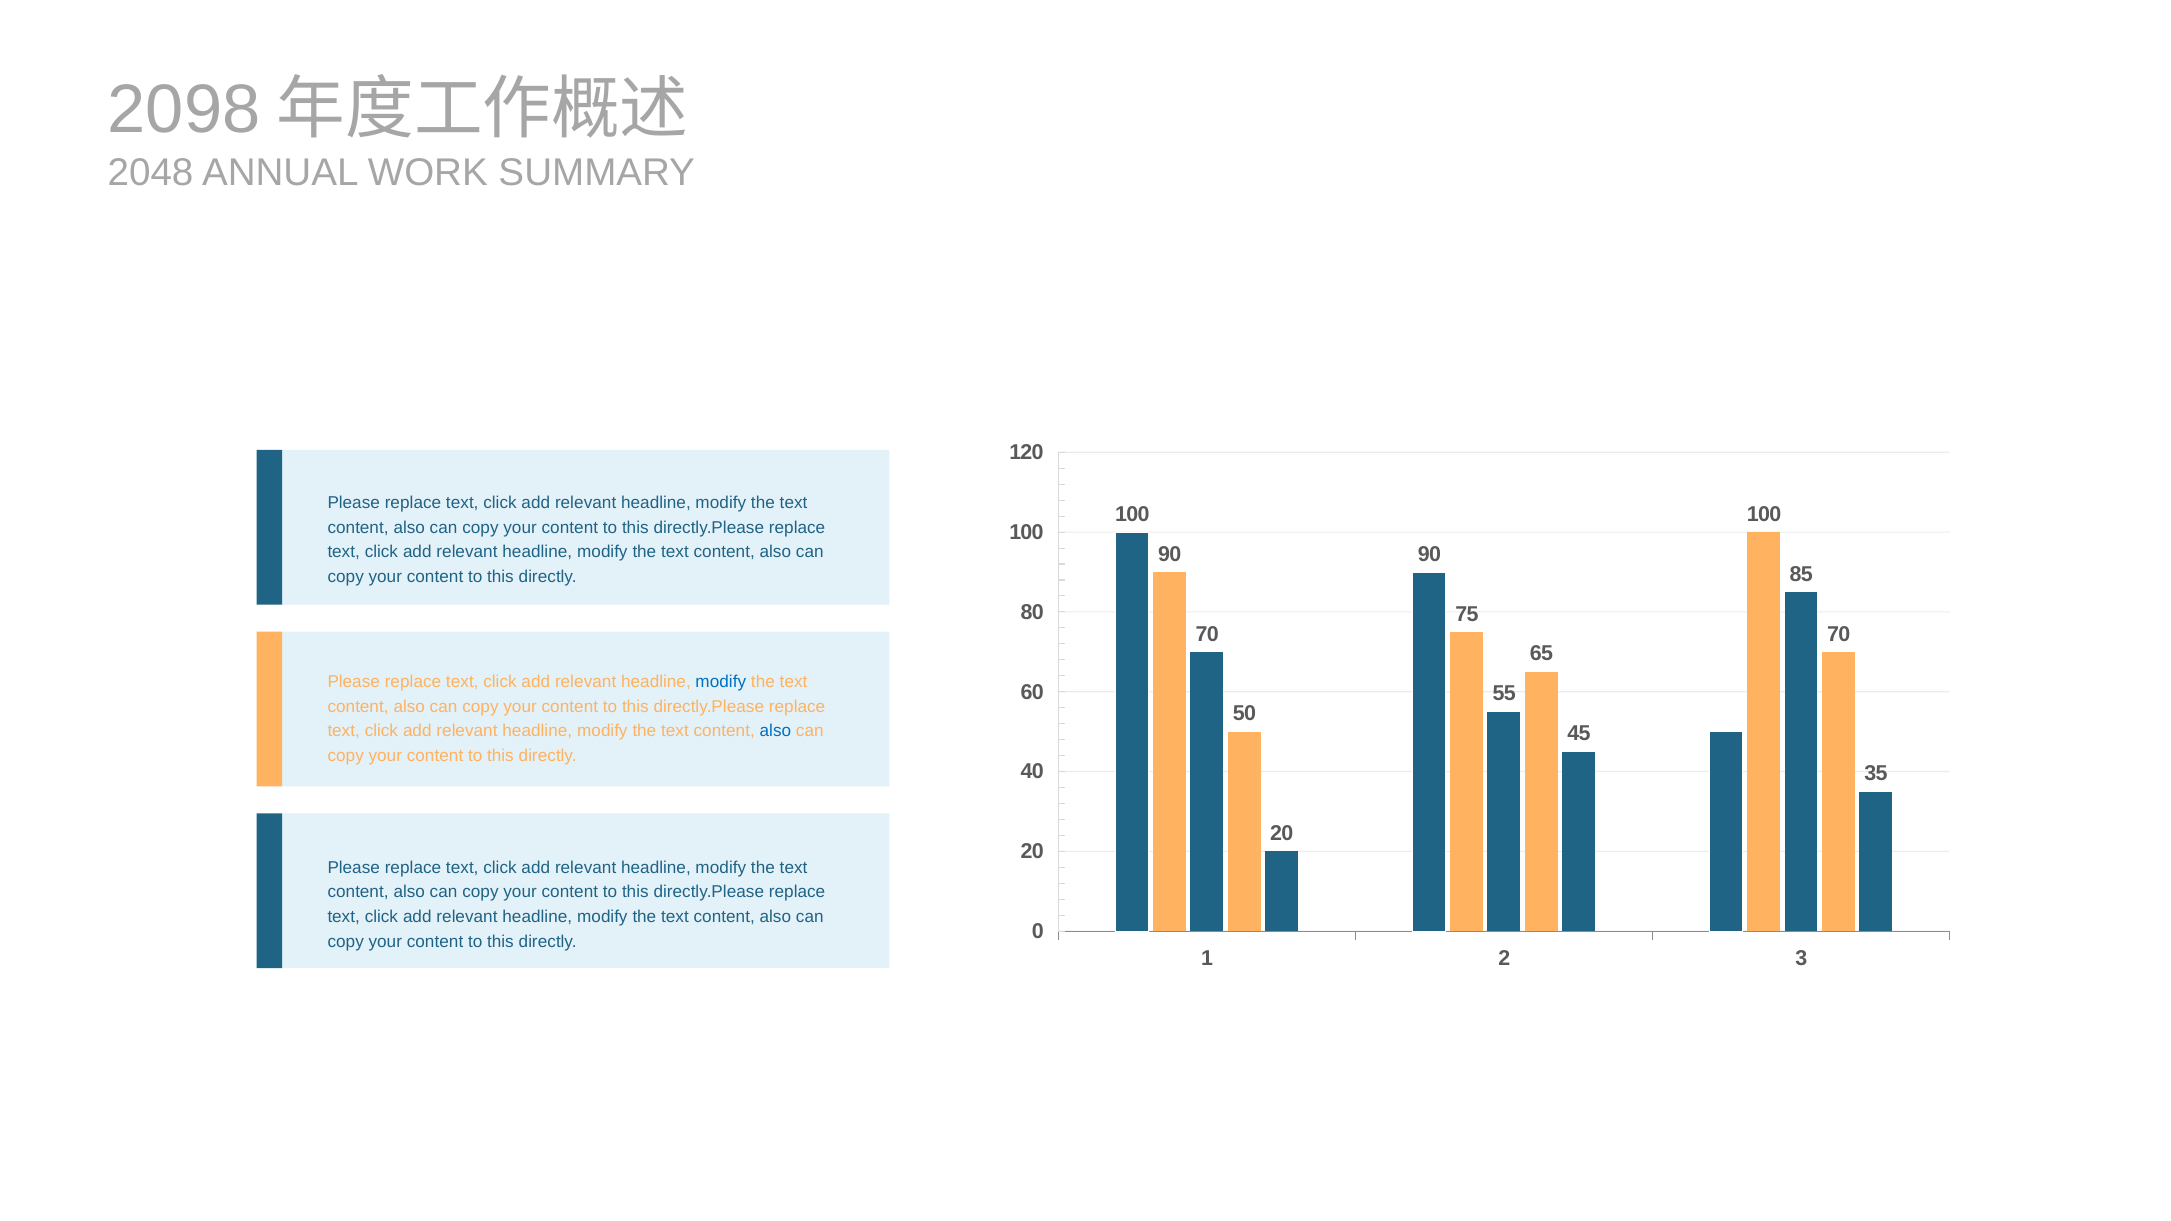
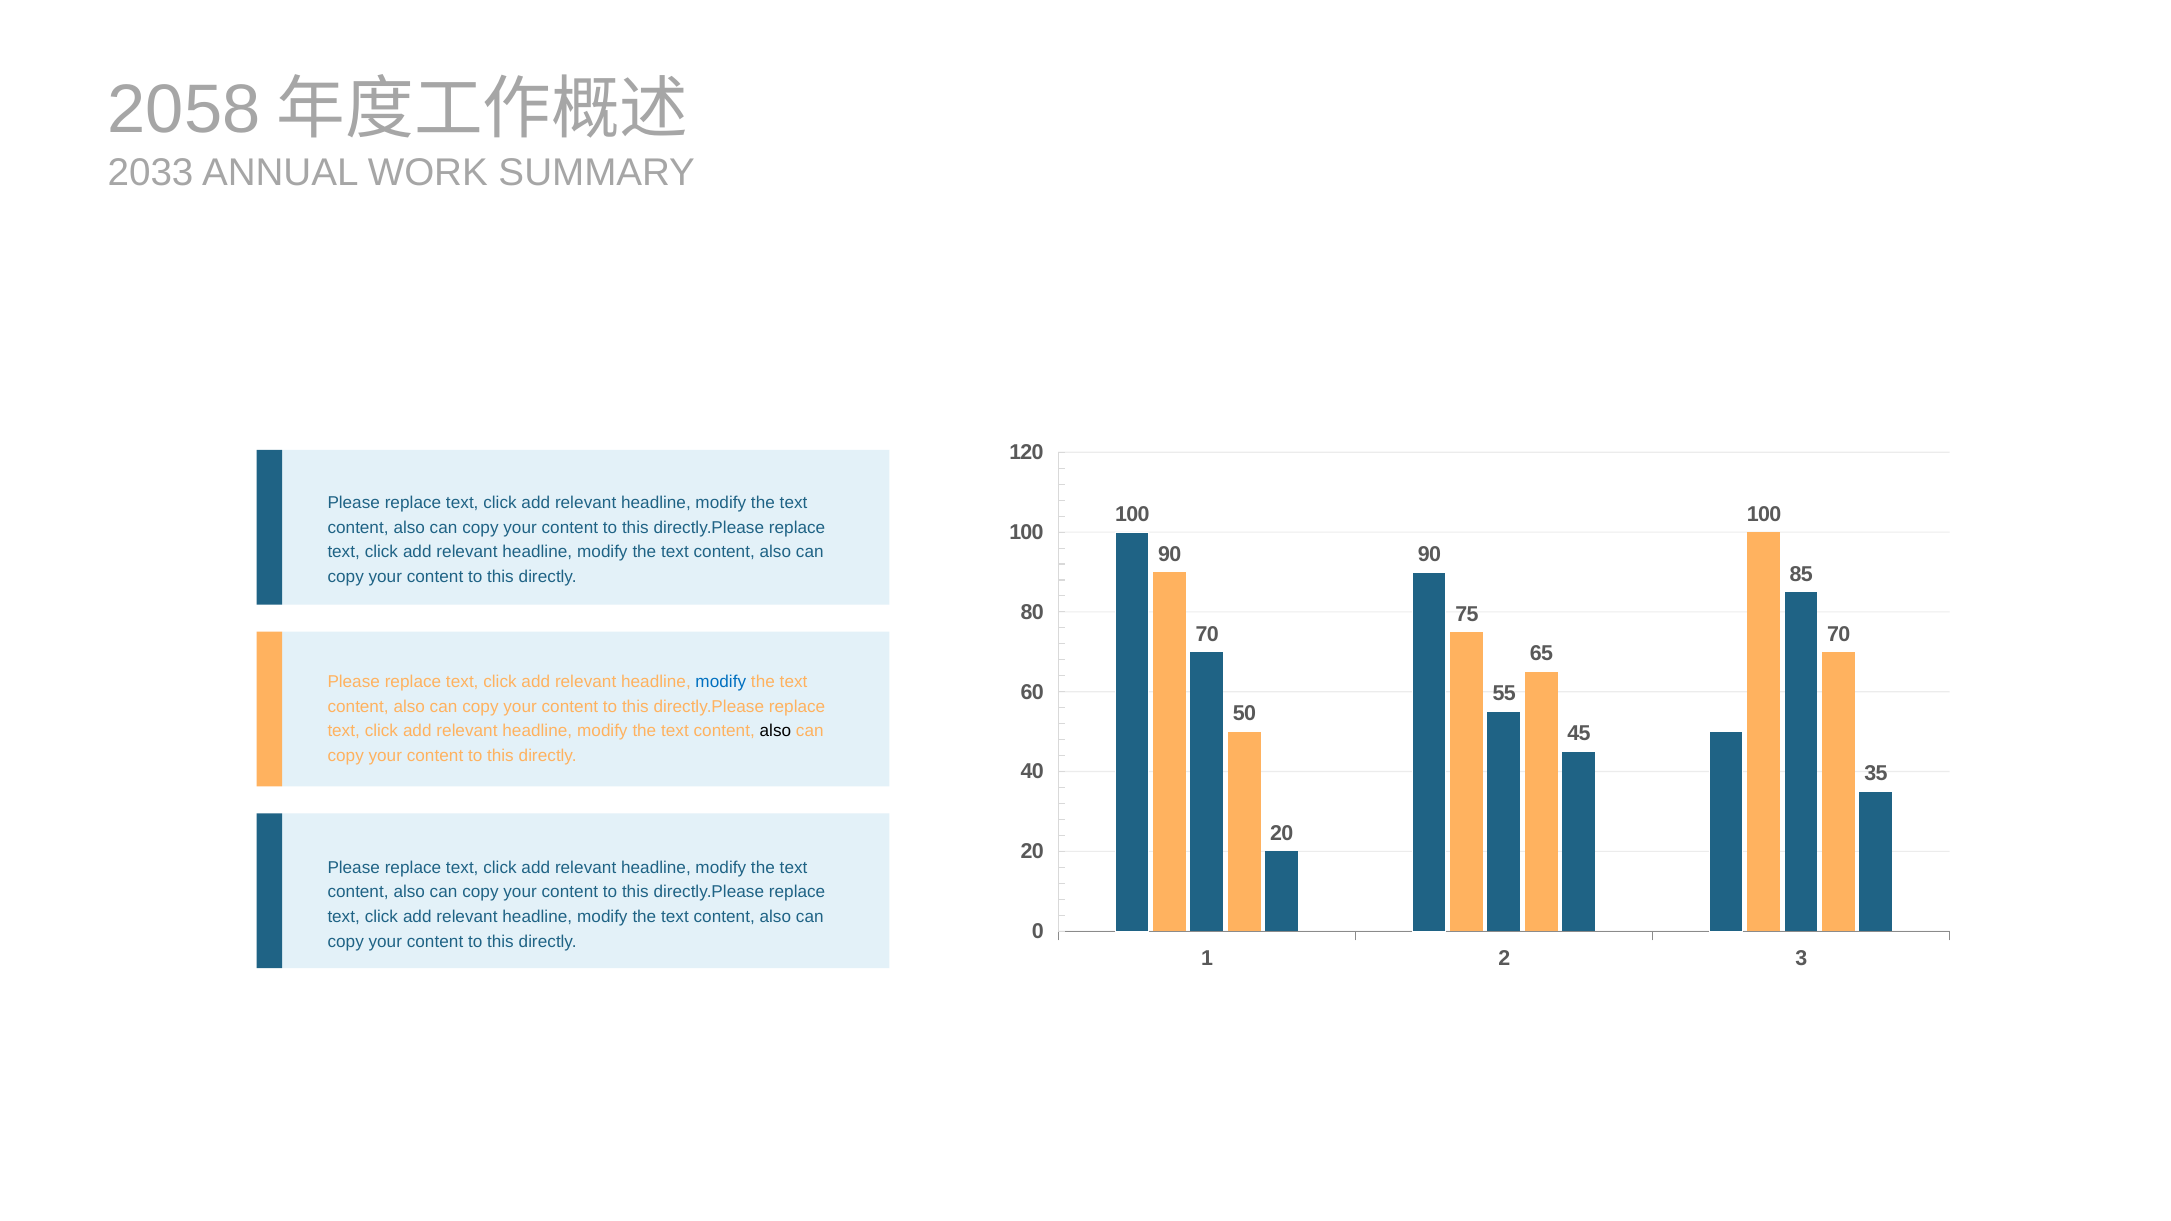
2098: 2098 -> 2058
2048: 2048 -> 2033
also at (775, 731) colour: blue -> black
